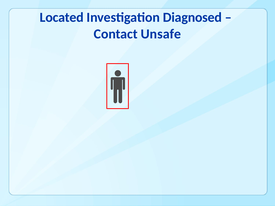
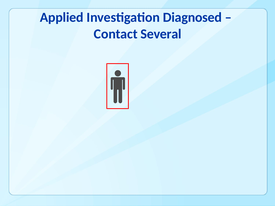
Located: Located -> Applied
Unsafe: Unsafe -> Several
